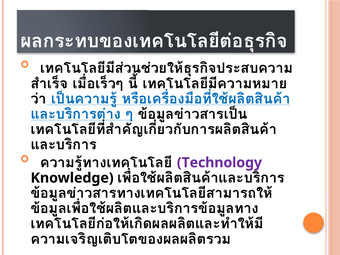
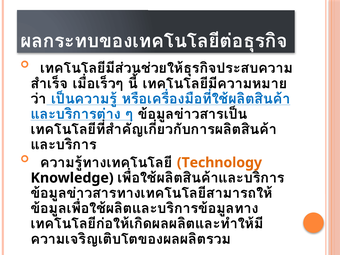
Technology colour: purple -> orange
